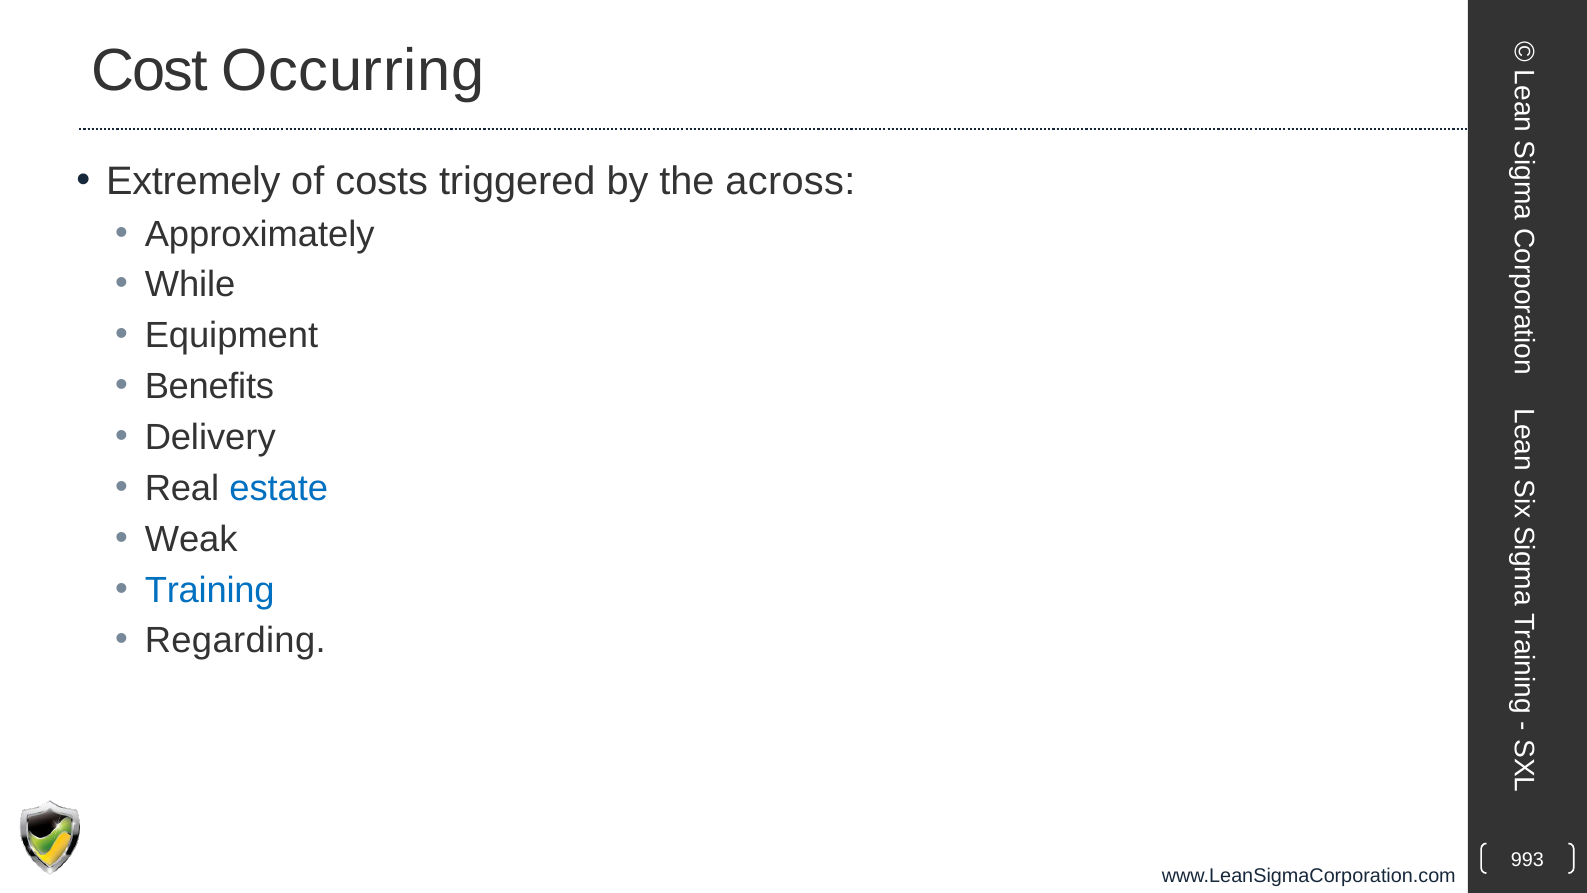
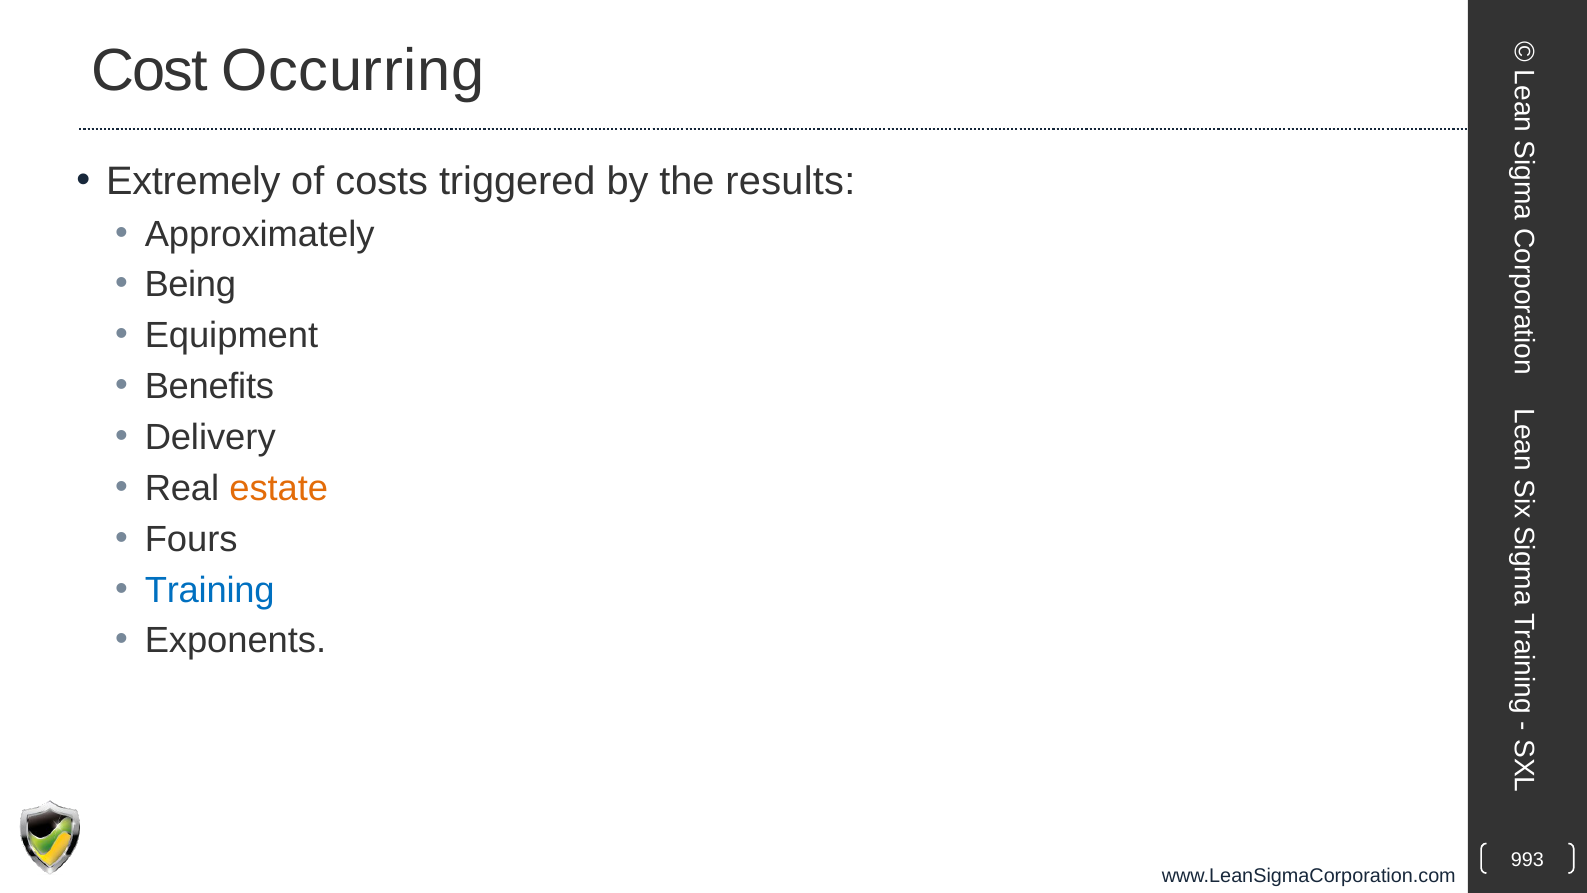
across: across -> results
While: While -> Being
estate colour: blue -> orange
Weak: Weak -> Fours
Regarding: Regarding -> Exponents
